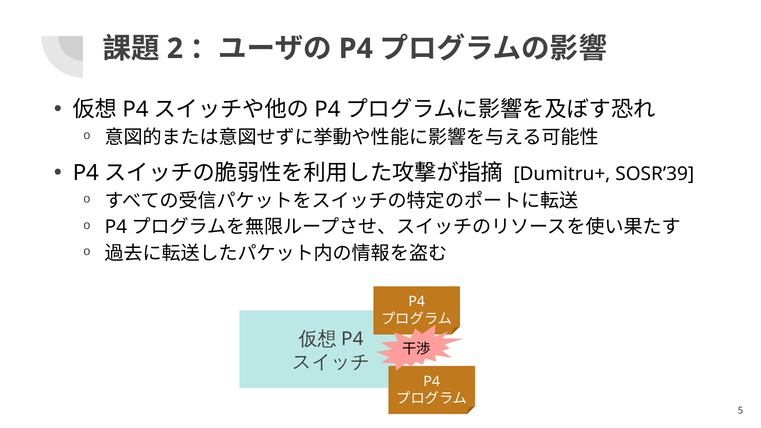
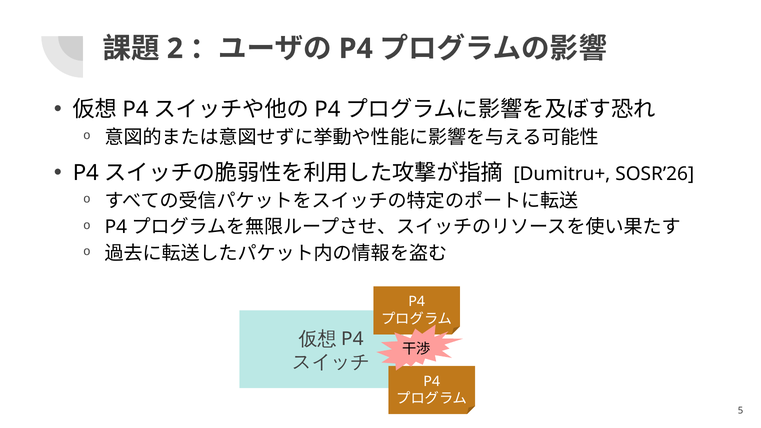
SOSR’39: SOSR’39 -> SOSR’26
